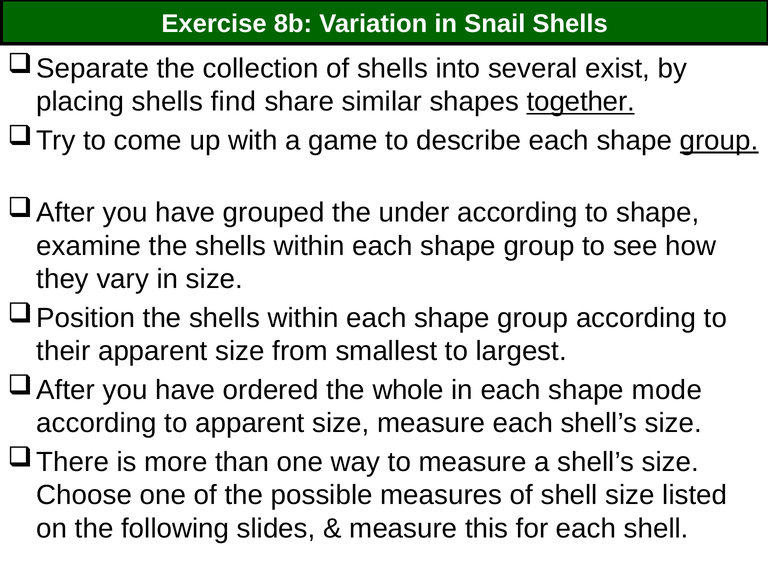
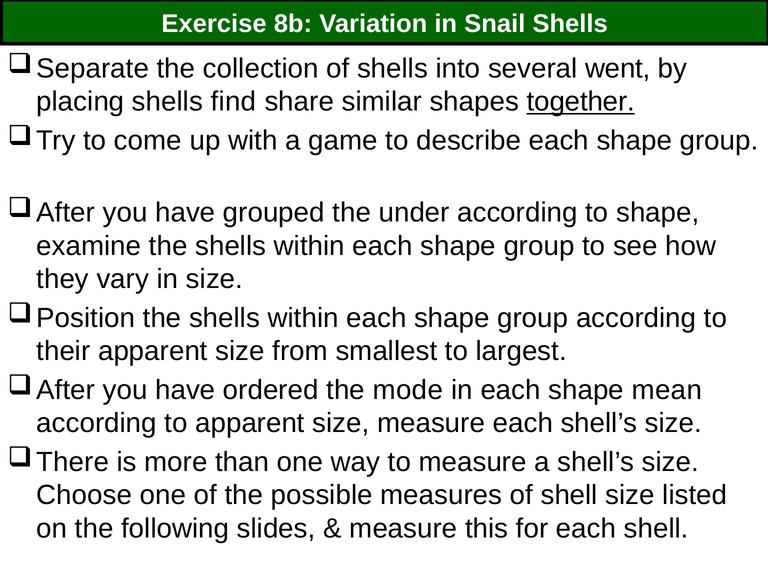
exist: exist -> went
group at (719, 141) underline: present -> none
whole: whole -> mode
mode: mode -> mean
